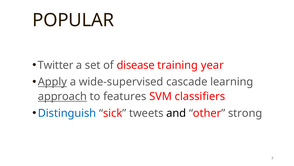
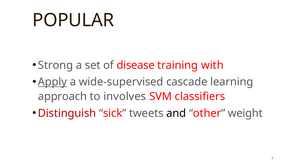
Twitter: Twitter -> Strong
year: year -> with
approach underline: present -> none
features: features -> involves
Distinguish colour: blue -> red
strong: strong -> weight
